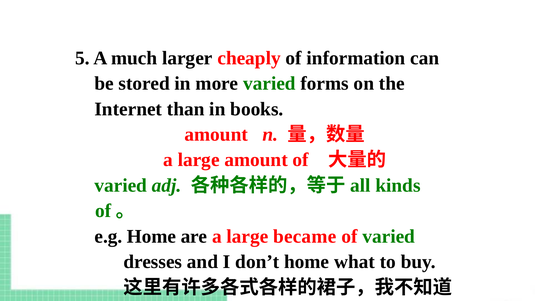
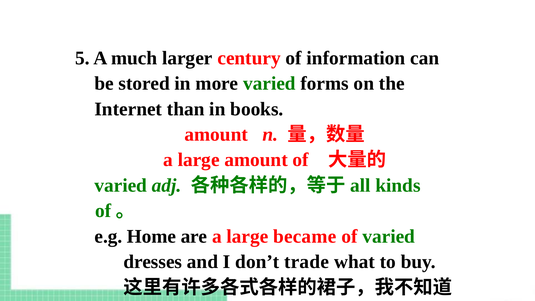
cheaply: cheaply -> century
don’t home: home -> trade
